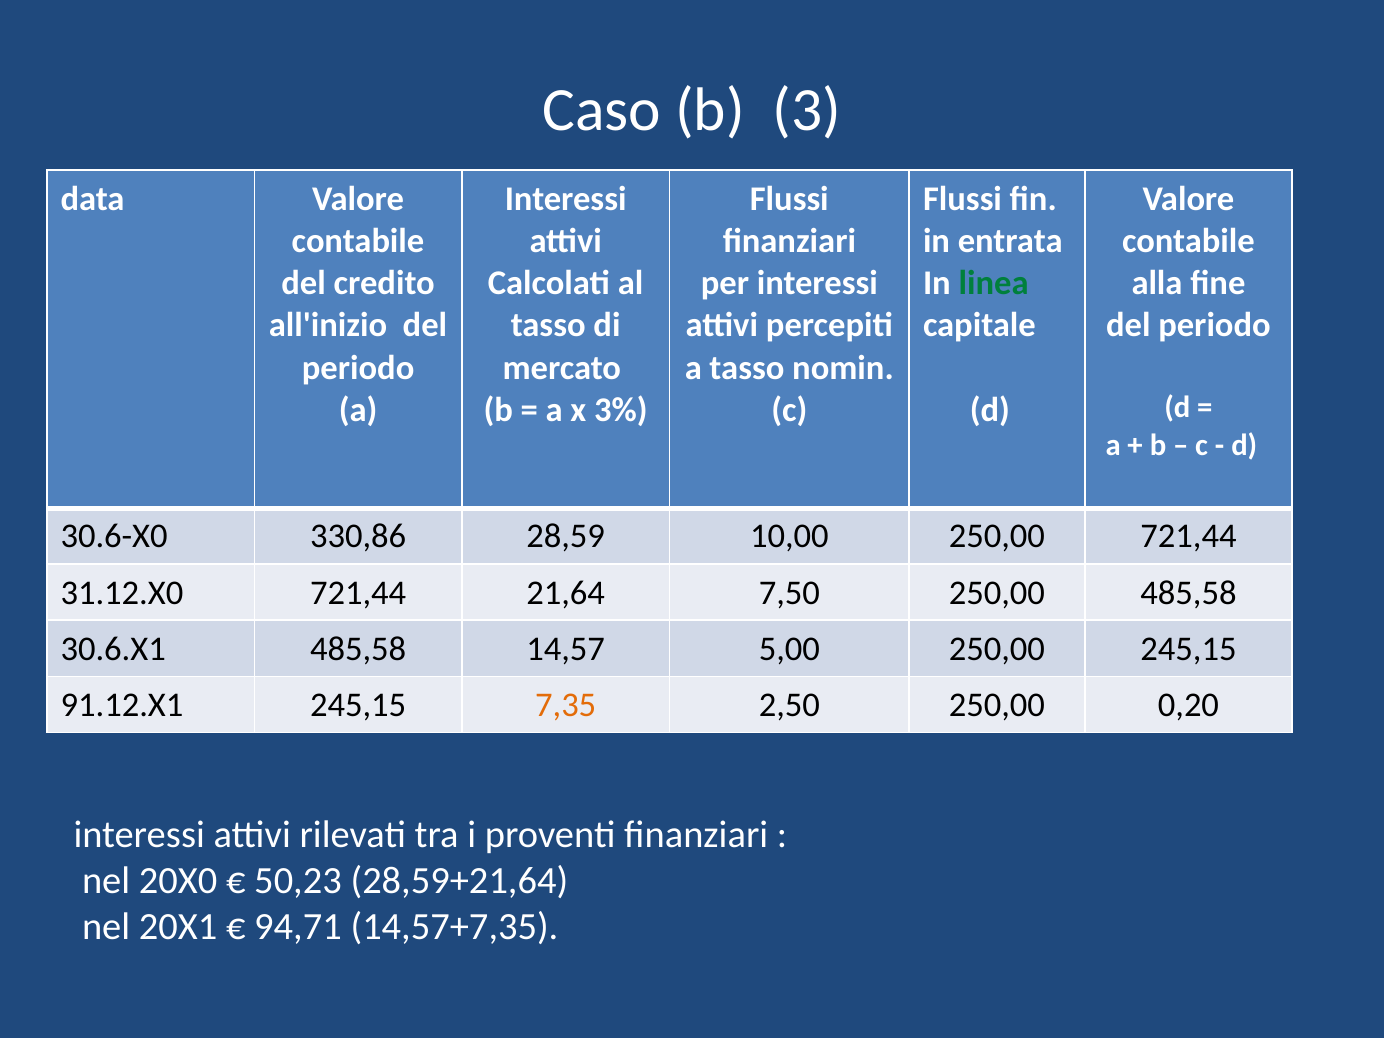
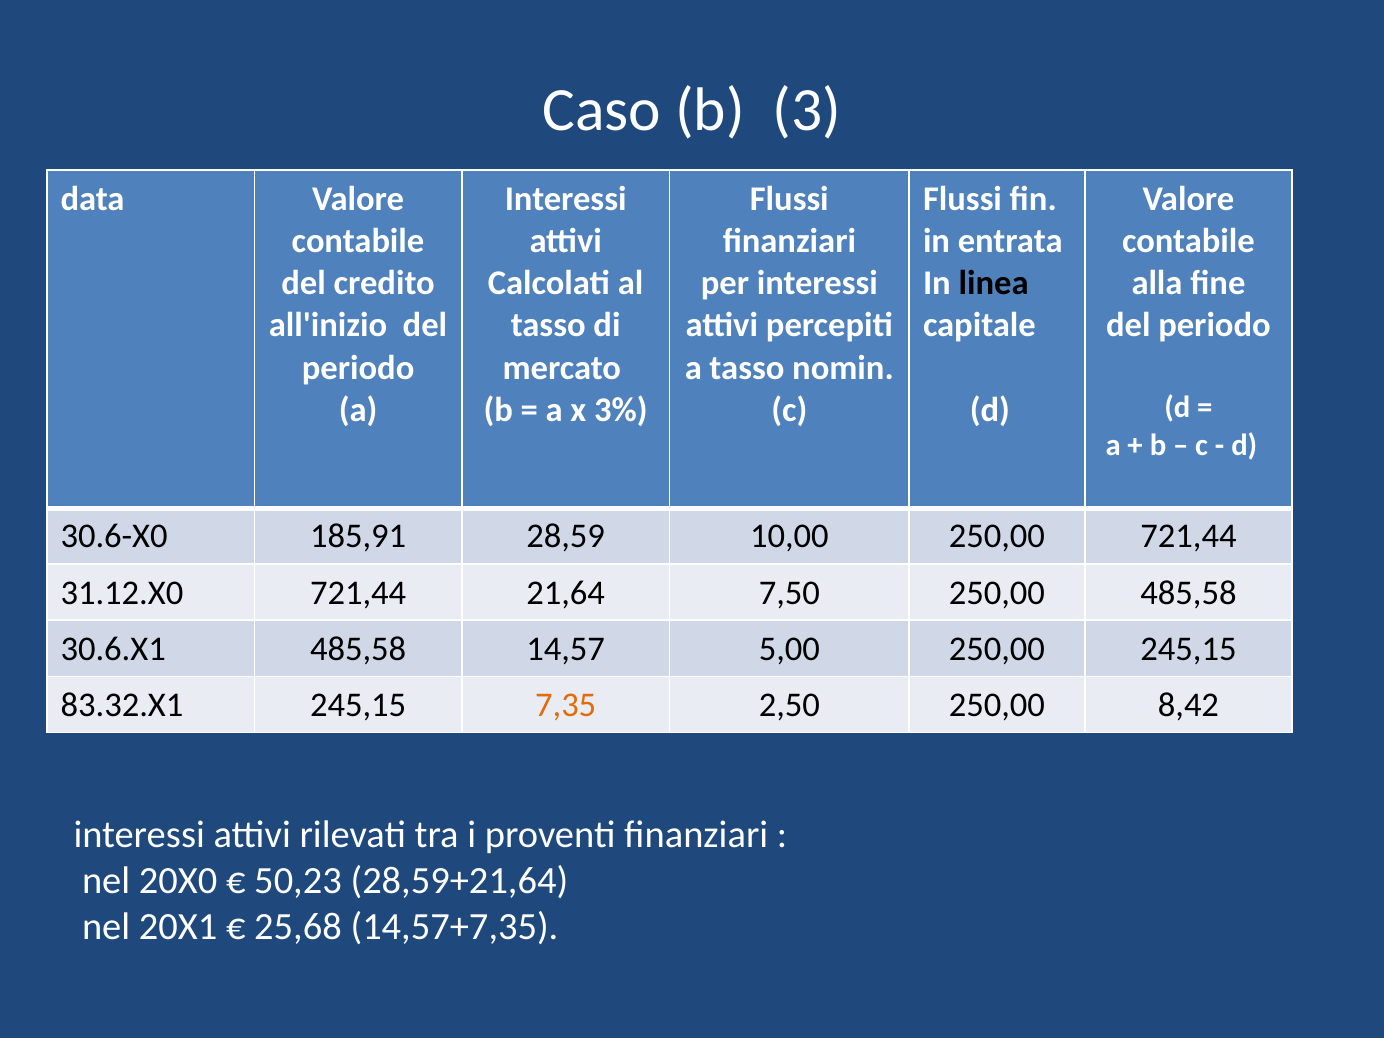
linea colour: green -> black
330,86: 330,86 -> 185,91
91.12.X1: 91.12.X1 -> 83.32.X1
0,20: 0,20 -> 8,42
94,71: 94,71 -> 25,68
